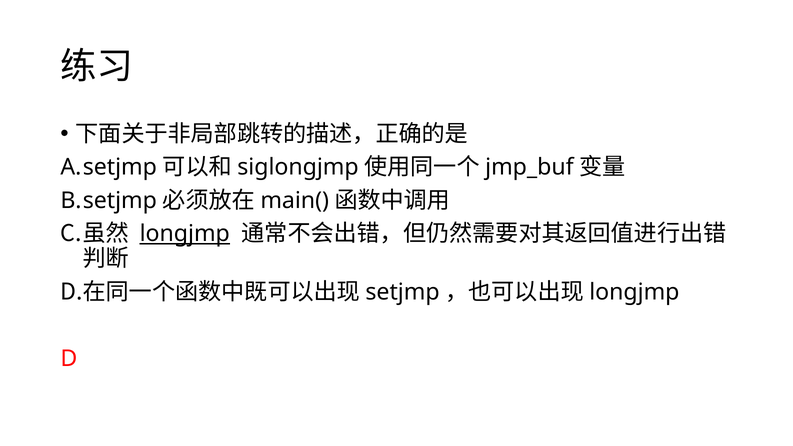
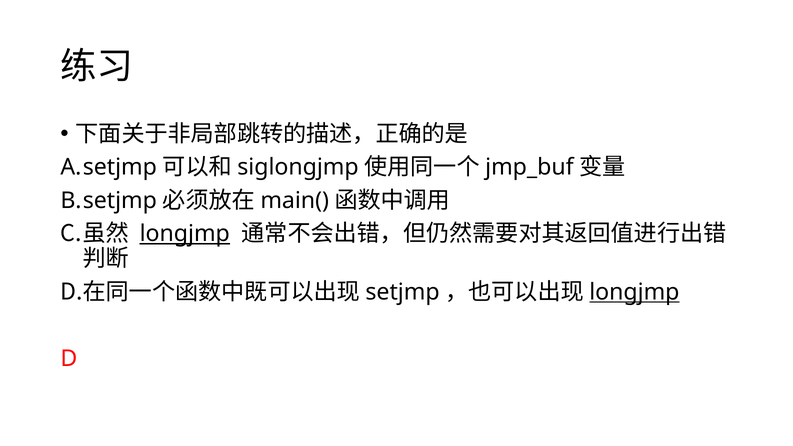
longjmp at (634, 292) underline: none -> present
